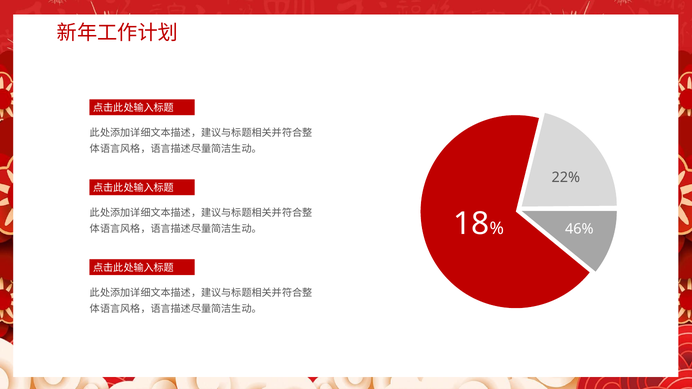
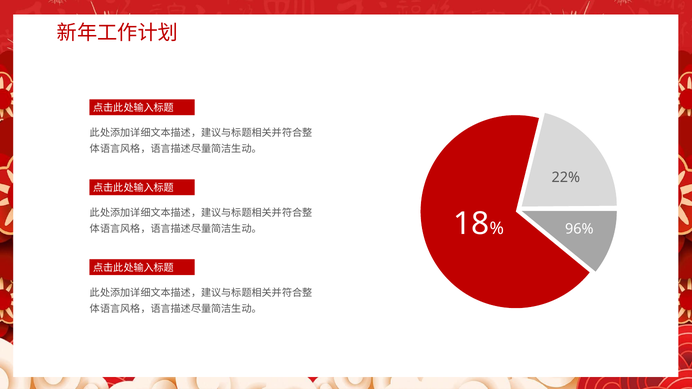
46%: 46% -> 96%
